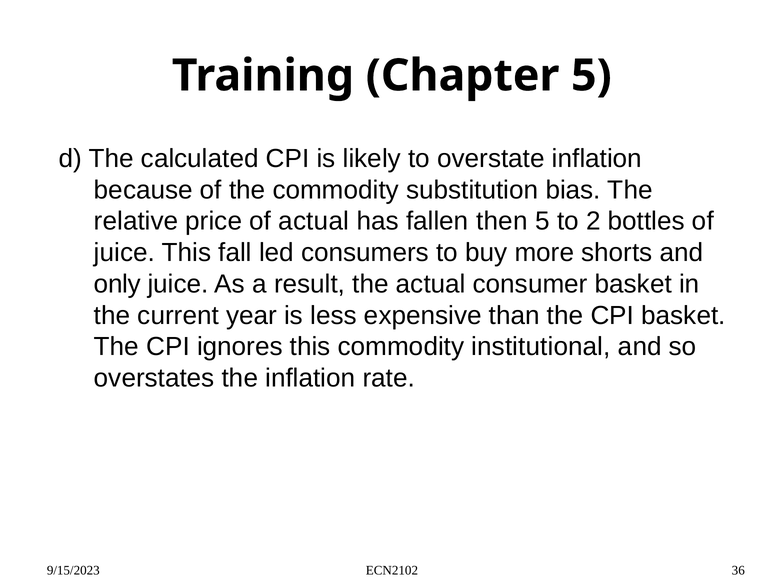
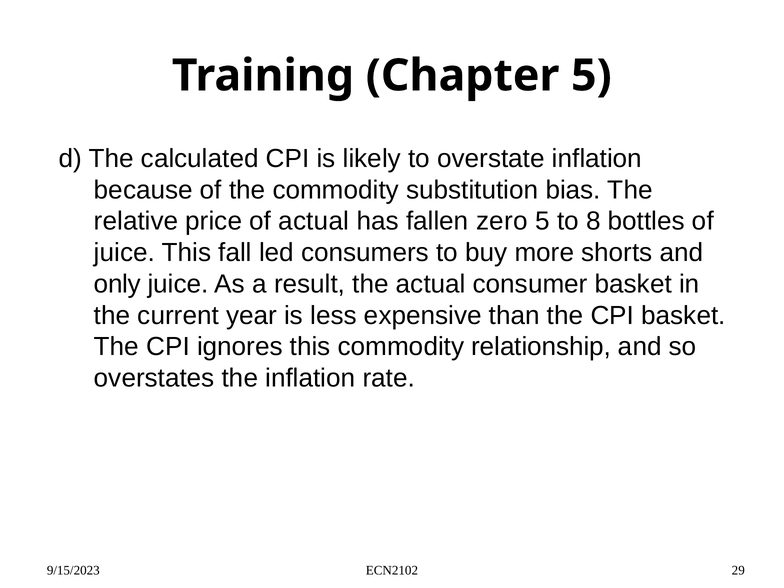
then: then -> zero
2: 2 -> 8
institutional: institutional -> relationship
36: 36 -> 29
